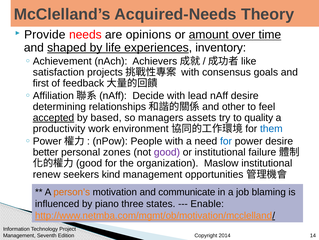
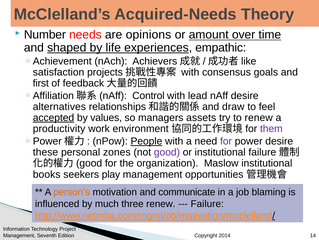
Provide: Provide -> Number
inventory: inventory -> empathic
Decide: Decide -> Control
determining: determining -> alternatives
other: other -> draw
based: based -> values
to quality: quality -> renew
them colour: blue -> purple
People underline: none -> present
for at (226, 141) colour: blue -> purple
better: better -> these
renew: renew -> books
kind: kind -> play
piano: piano -> much
three states: states -> renew
Enable at (207, 203): Enable -> Failure
